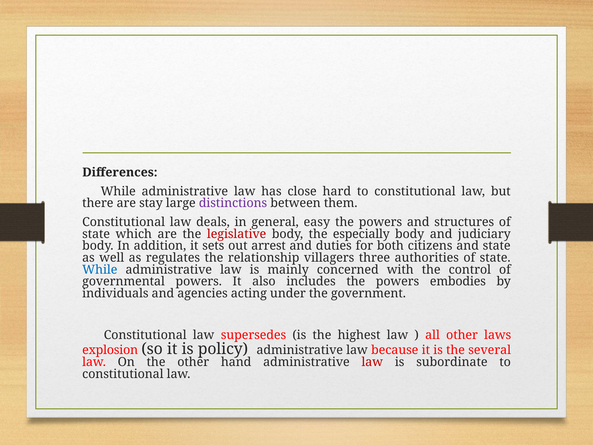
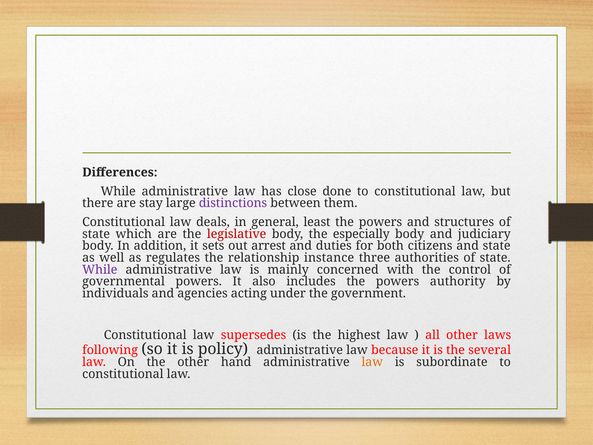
hard: hard -> done
easy: easy -> least
villagers: villagers -> instance
While at (100, 269) colour: blue -> purple
embodies: embodies -> authority
explosion: explosion -> following
law at (372, 362) colour: red -> orange
